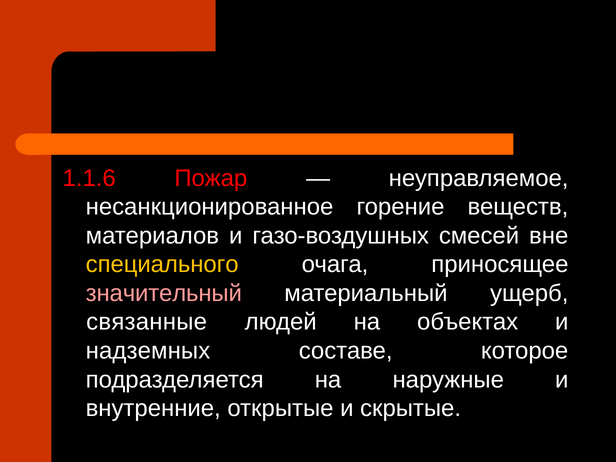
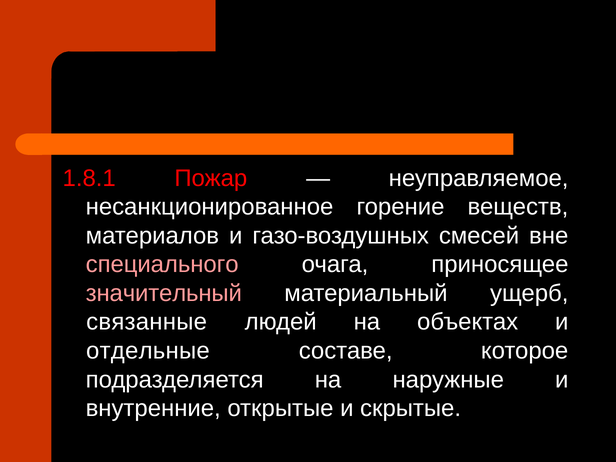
1.1.6: 1.1.6 -> 1.8.1
специального colour: yellow -> pink
надземных: надземных -> отдельные
